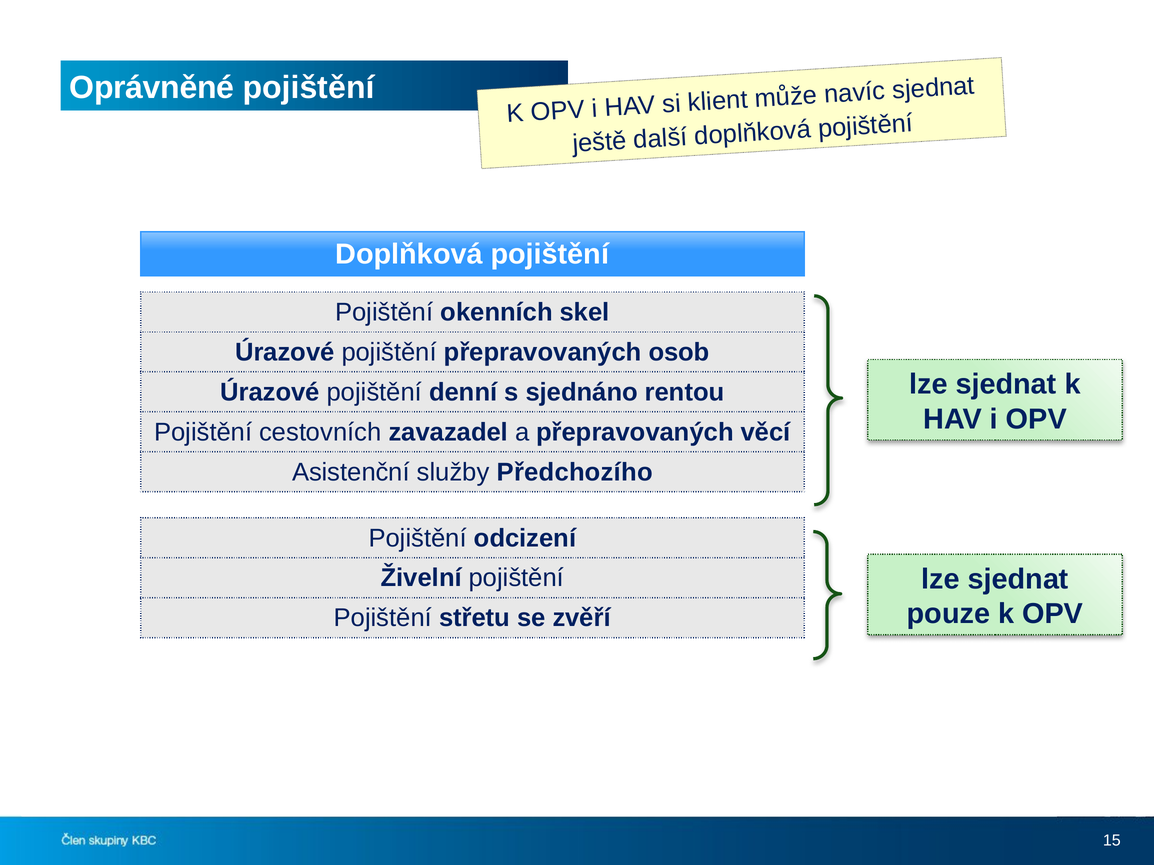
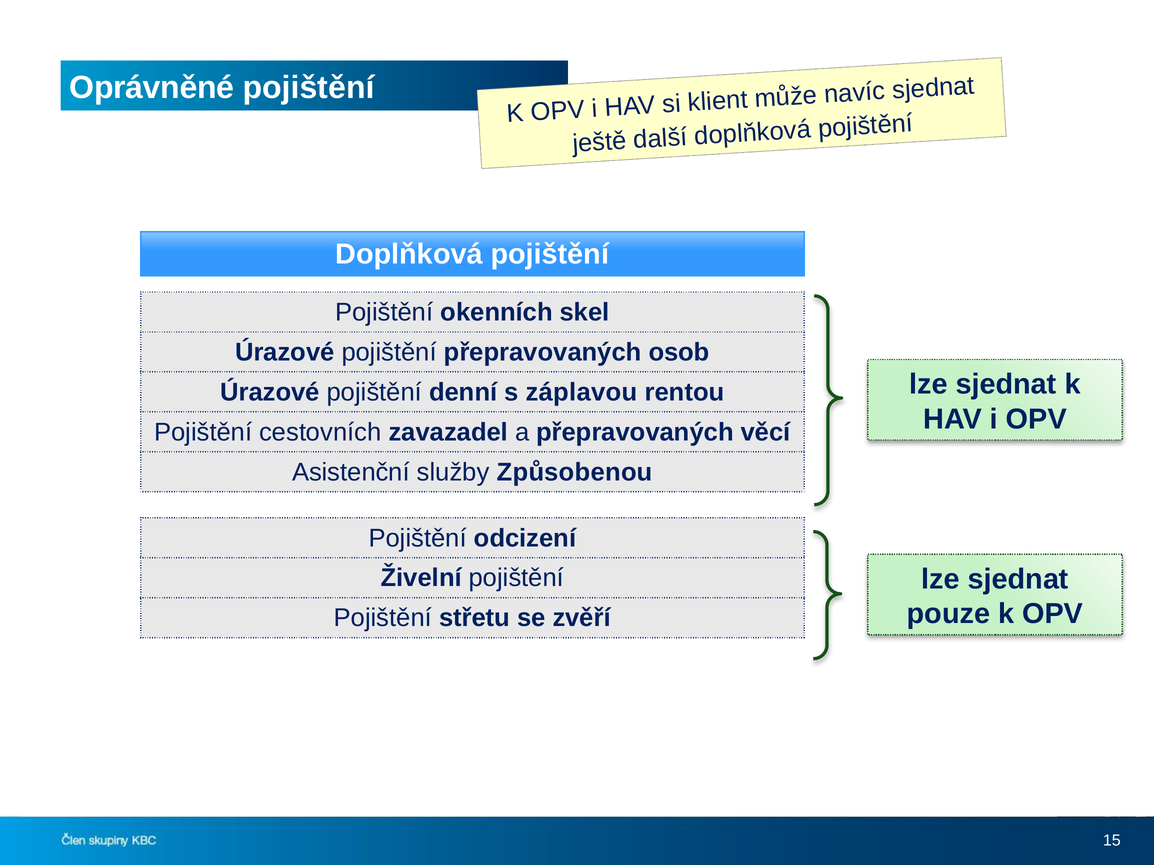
sjednáno: sjednáno -> záplavou
Předchozího: Předchozího -> Způsobenou
